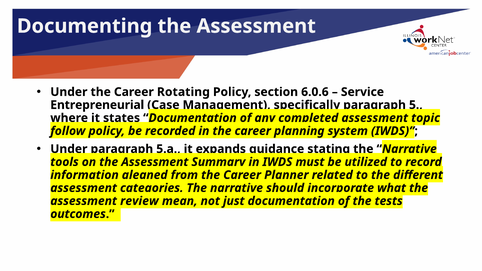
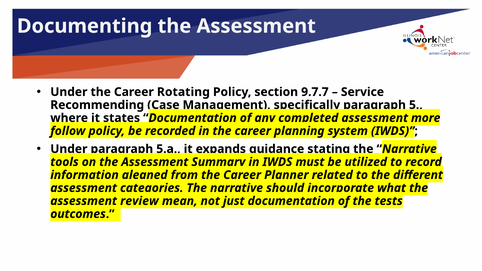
6.0.6: 6.0.6 -> 9.7.7
Entrepreneurial: Entrepreneurial -> Recommending
topic: topic -> more
